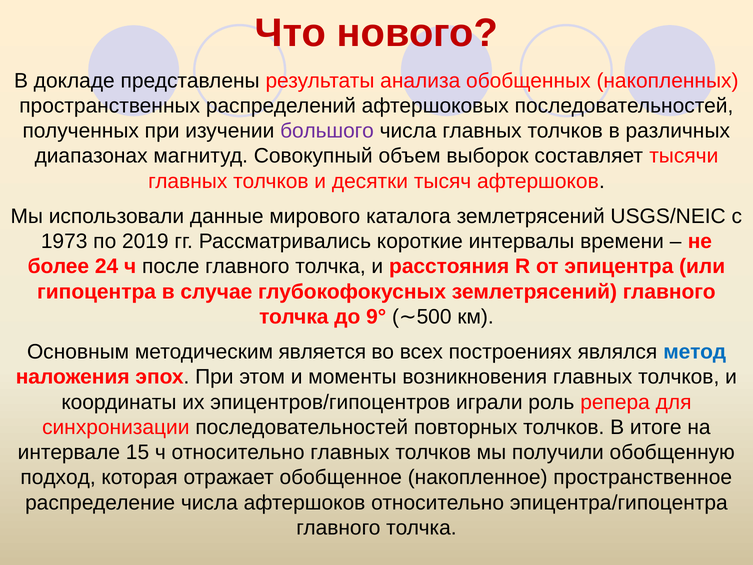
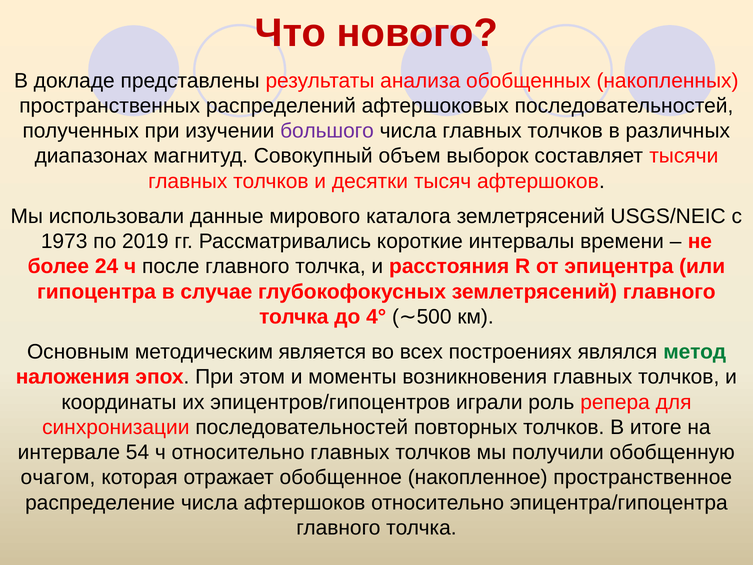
9°: 9° -> 4°
метод colour: blue -> green
15: 15 -> 54
подход: подход -> очагом
